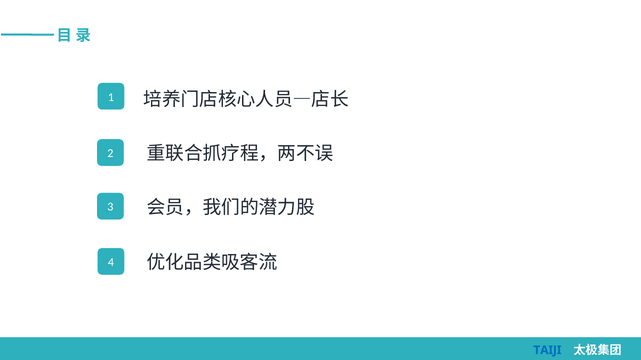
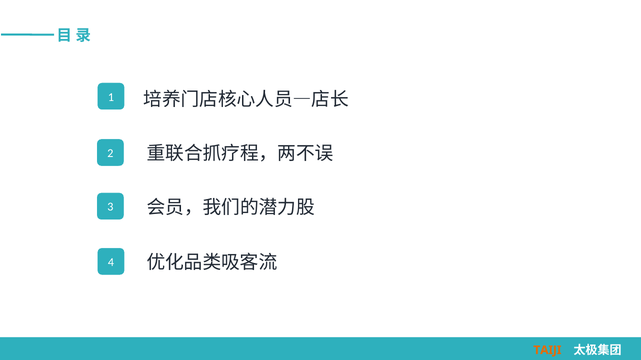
TAIJI colour: blue -> orange
